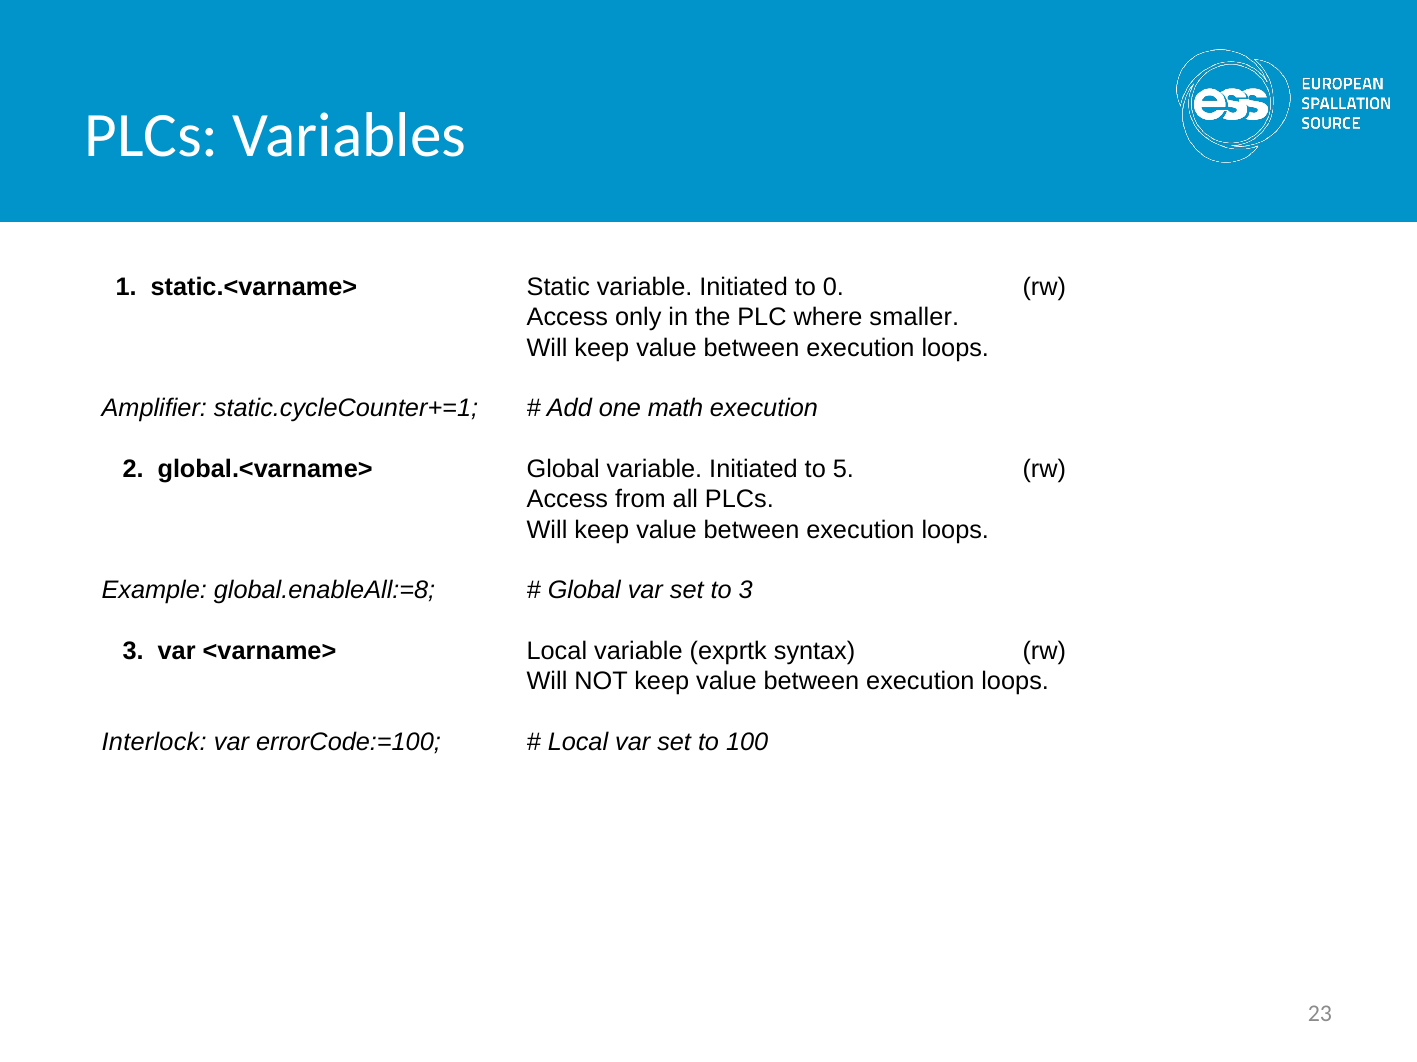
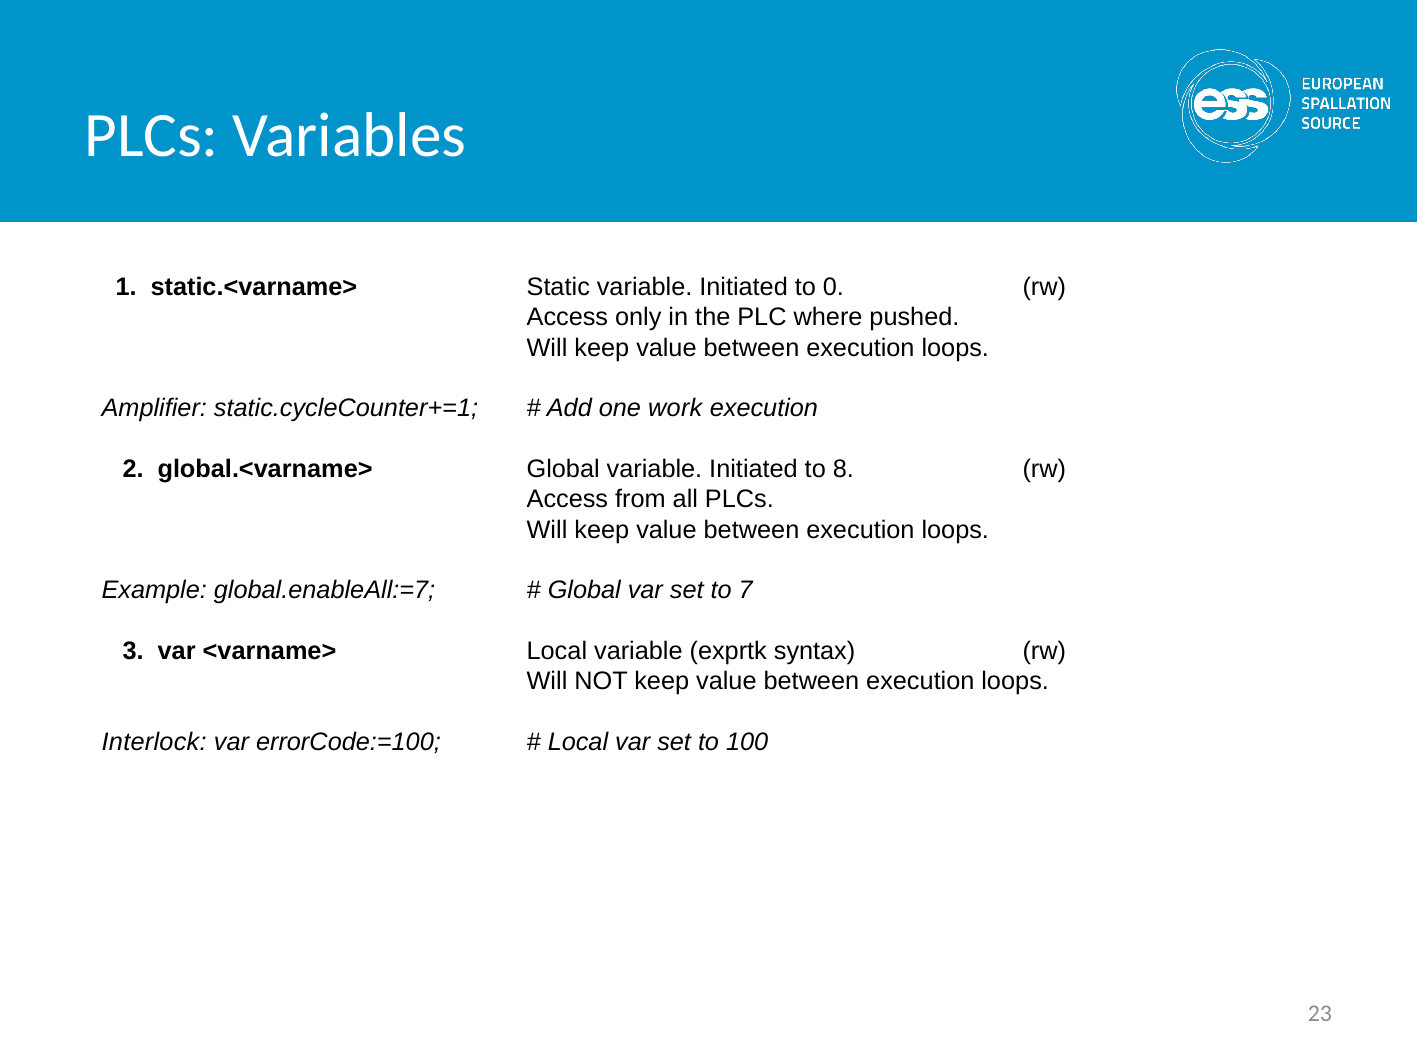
smaller: smaller -> pushed
math: math -> work
5: 5 -> 8
global.enableAll:=8: global.enableAll:=8 -> global.enableAll:=7
to 3: 3 -> 7
